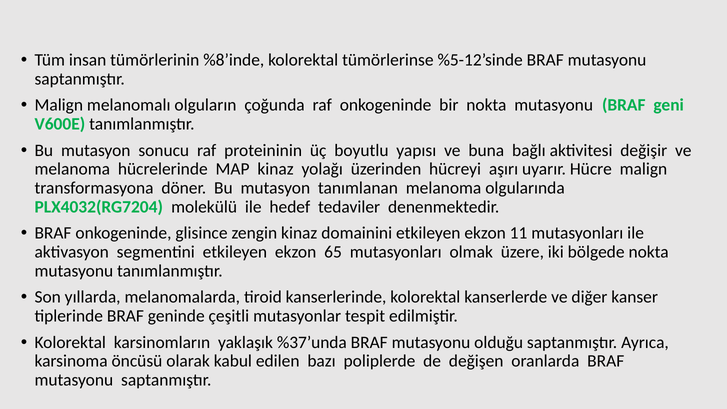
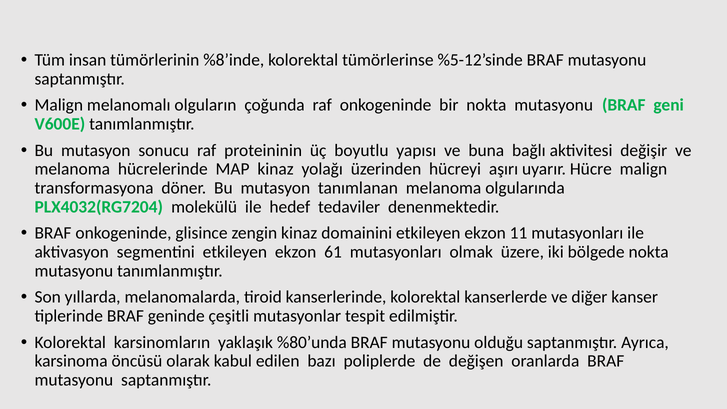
65: 65 -> 61
%37’unda: %37’unda -> %80’unda
